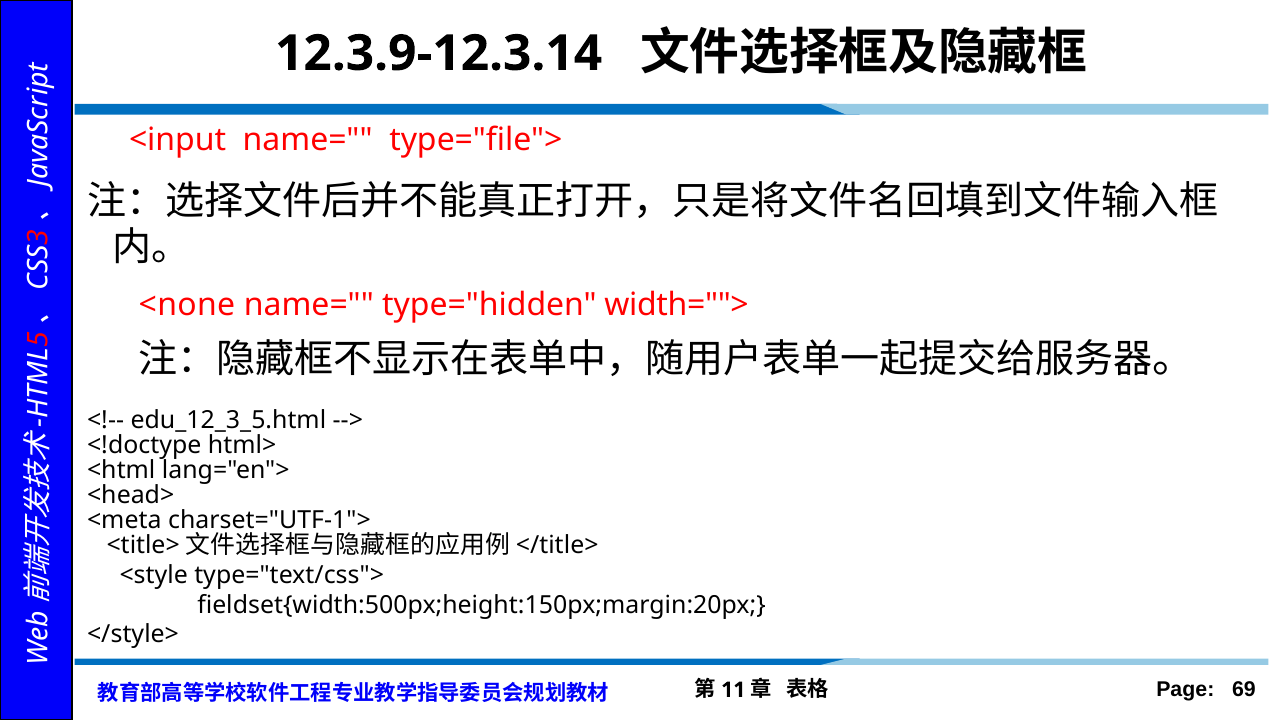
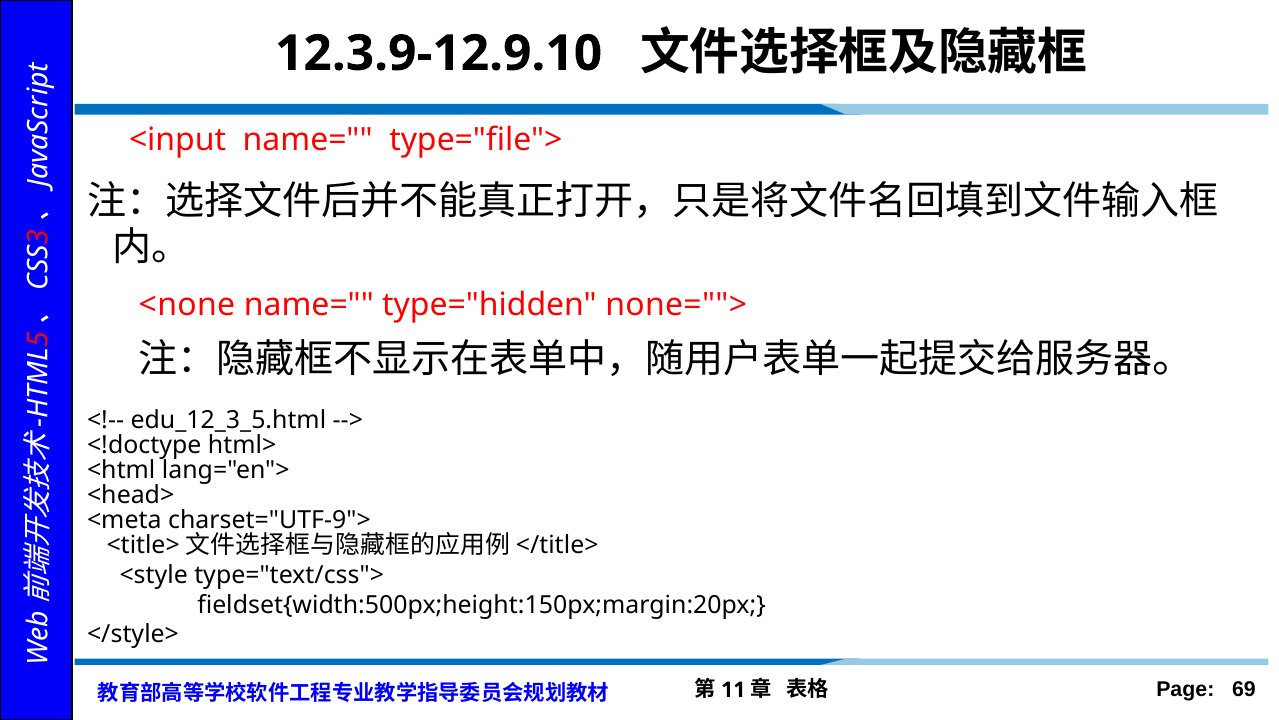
12.3.9-12.3.14: 12.3.9-12.3.14 -> 12.3.9-12.9.10
width="">: width=""> -> none="">
charset="UTF-1">: charset="UTF-1"> -> charset="UTF-9">
